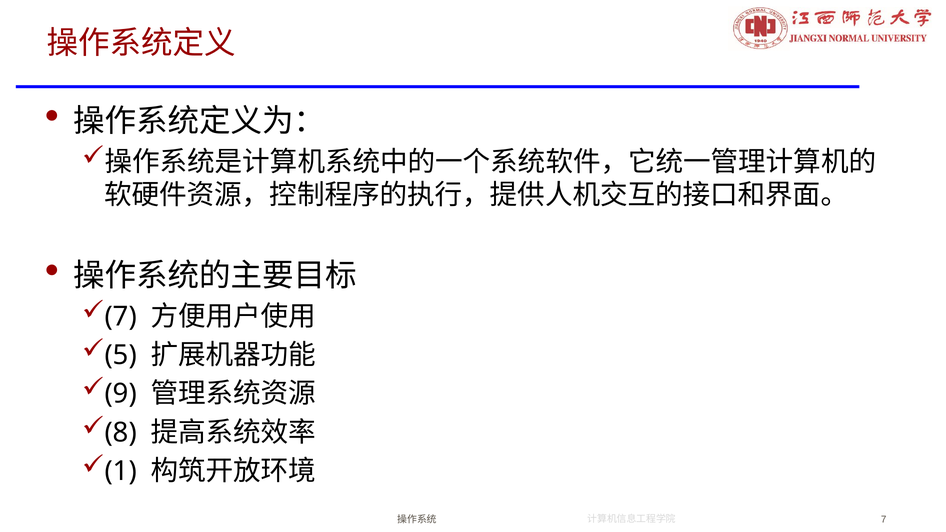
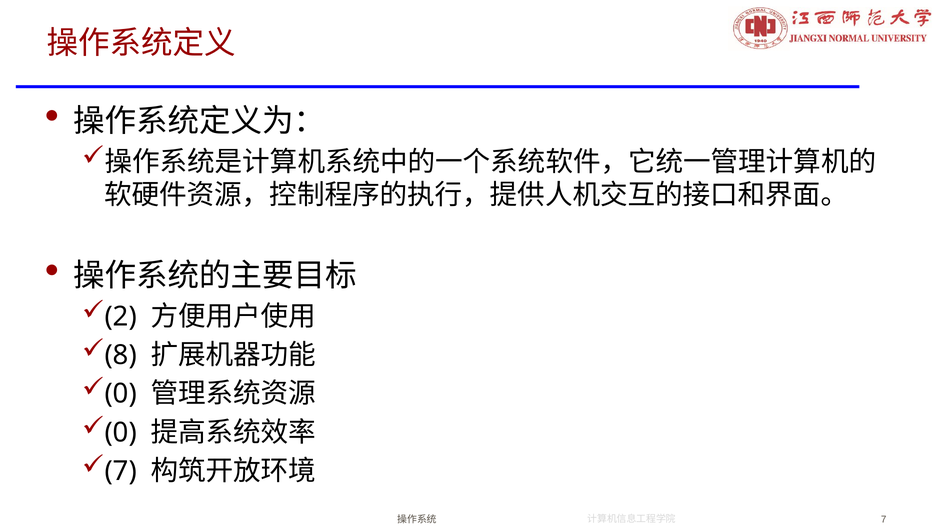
7 at (121, 317): 7 -> 2
5: 5 -> 8
9 at (121, 394): 9 -> 0
8 at (121, 433): 8 -> 0
1 at (121, 471): 1 -> 7
